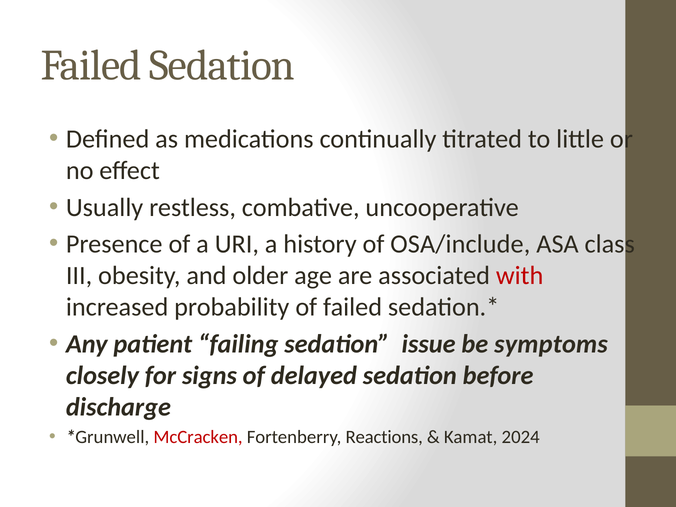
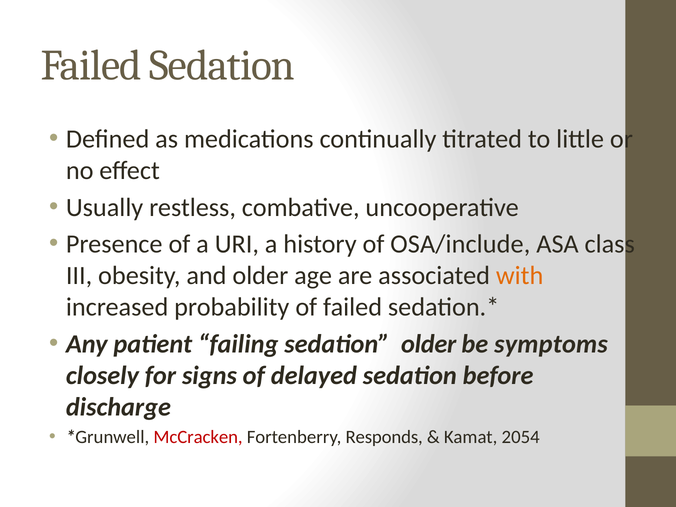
with colour: red -> orange
sedation issue: issue -> older
Reactions: Reactions -> Responds
2024: 2024 -> 2054
